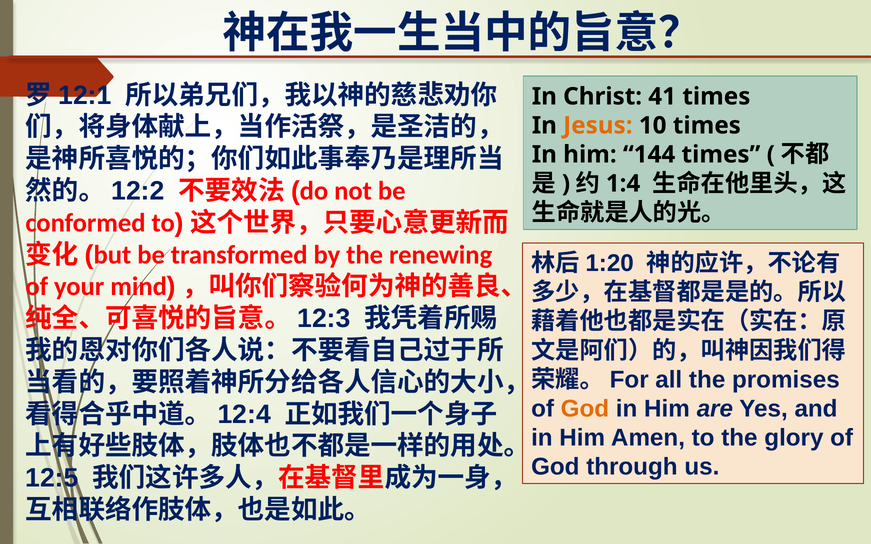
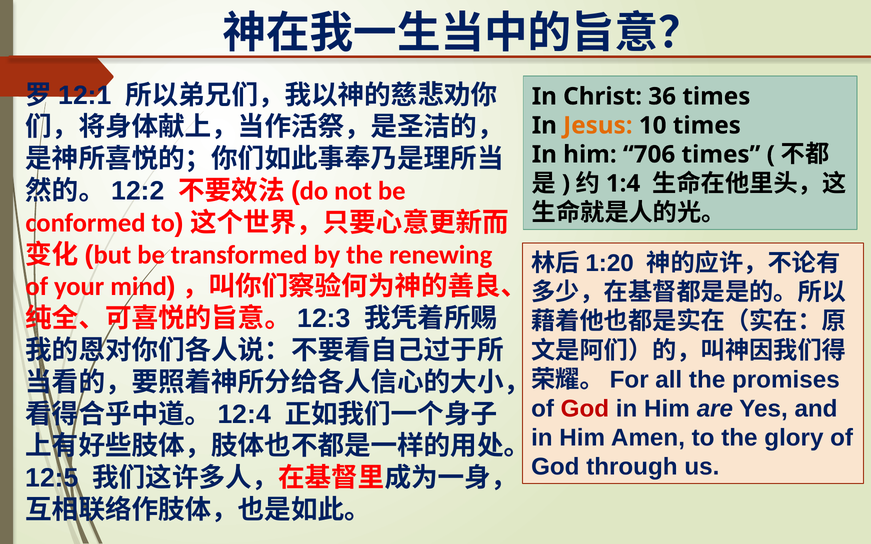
41: 41 -> 36
144: 144 -> 706
God at (585, 409) colour: orange -> red
